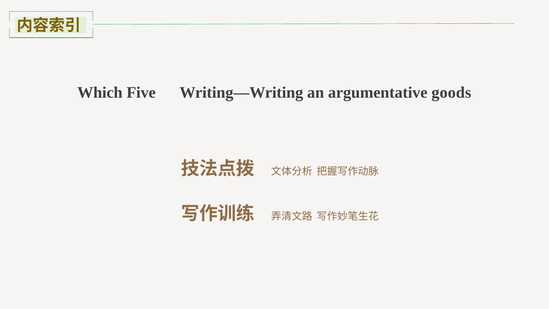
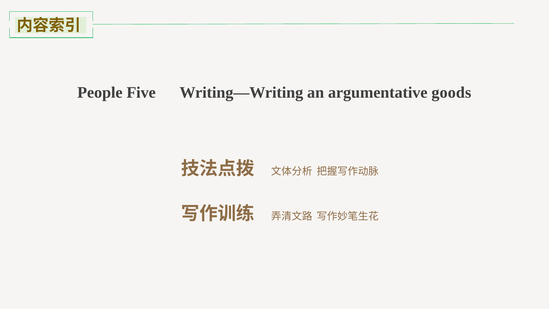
Which: Which -> People
